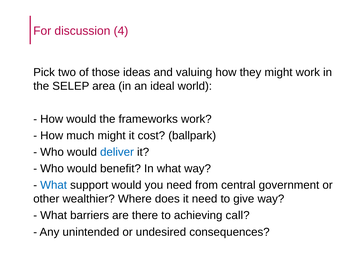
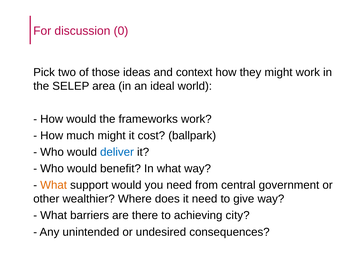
4: 4 -> 0
valuing: valuing -> context
What at (54, 185) colour: blue -> orange
call: call -> city
